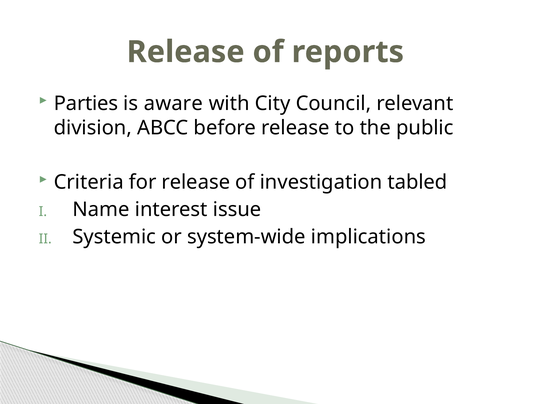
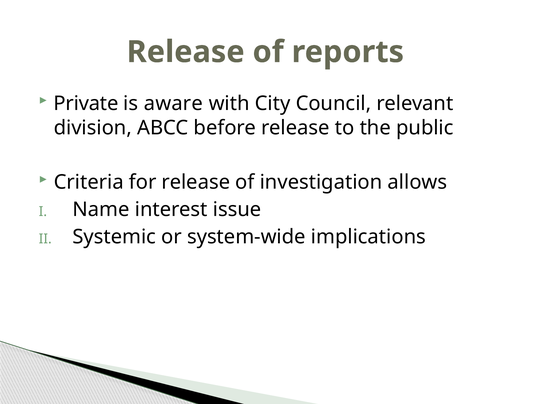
Parties: Parties -> Private
tabled: tabled -> allows
